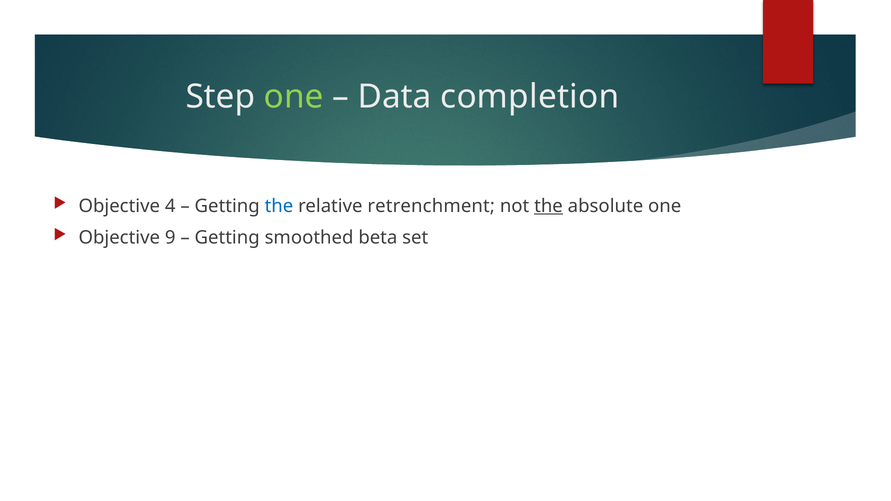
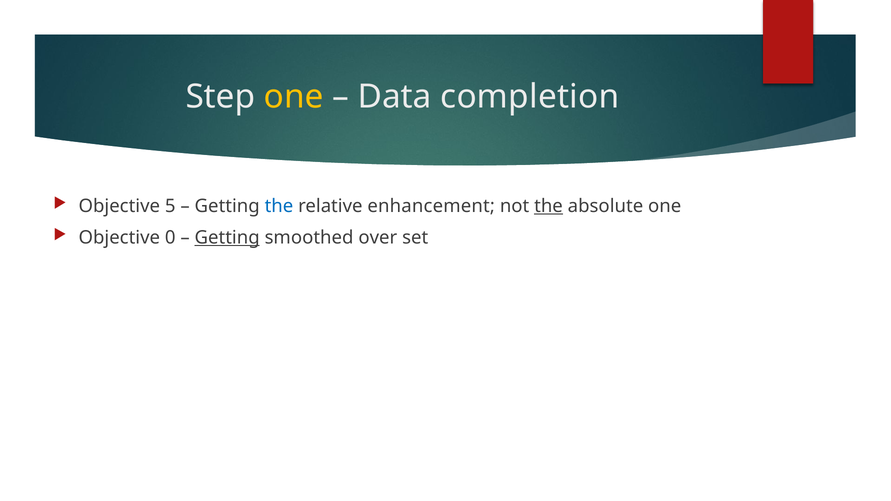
one at (294, 97) colour: light green -> yellow
4: 4 -> 5
retrenchment: retrenchment -> enhancement
9: 9 -> 0
Getting at (227, 238) underline: none -> present
beta: beta -> over
